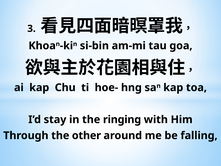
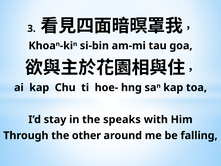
ringing: ringing -> speaks
